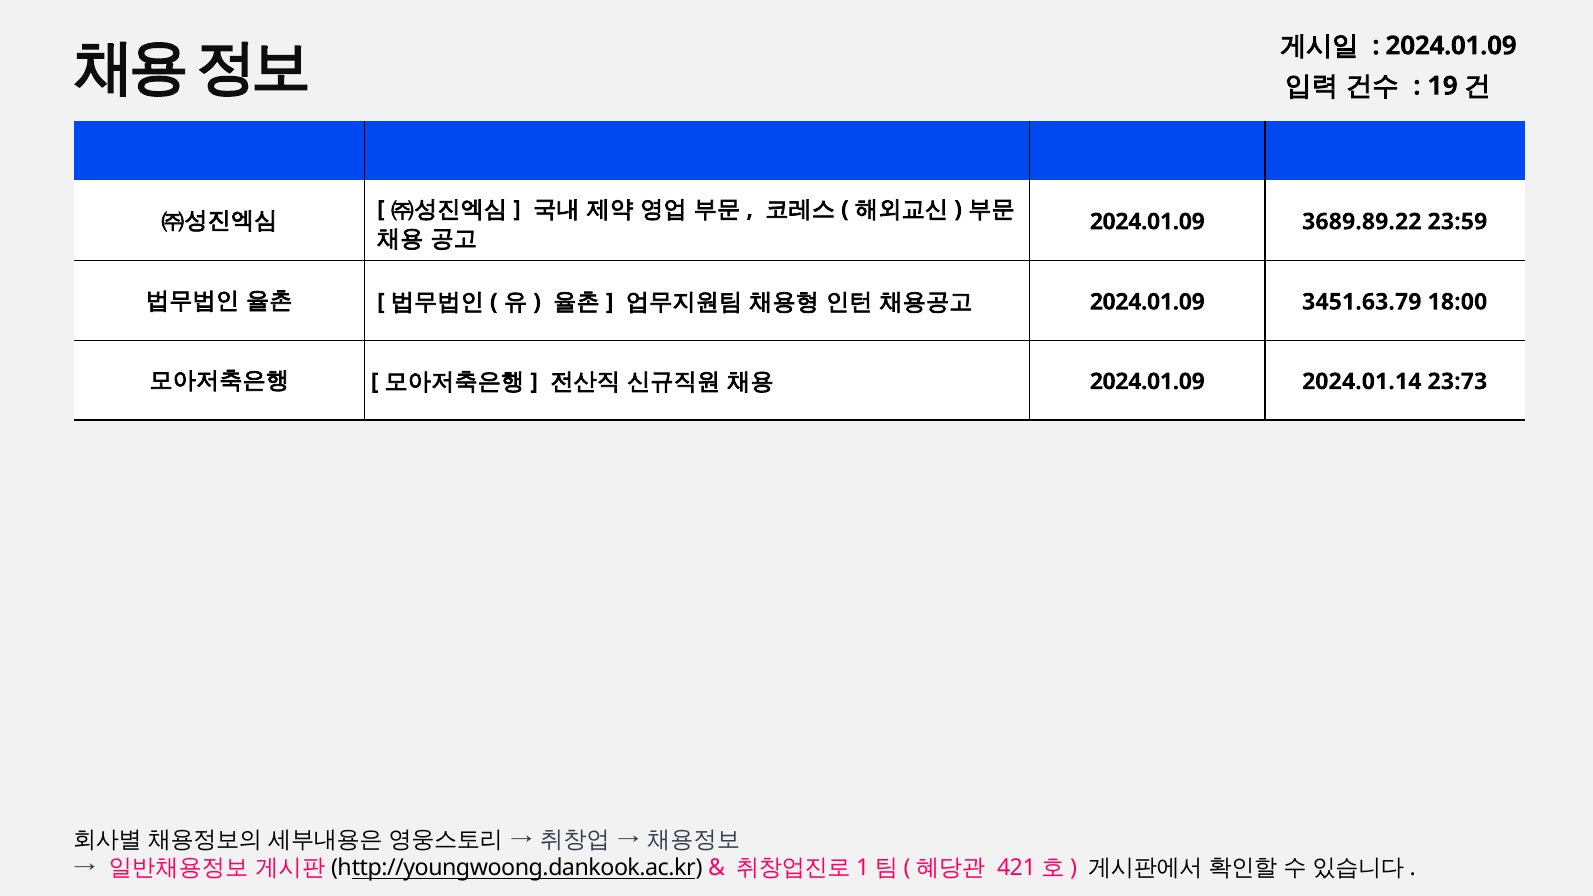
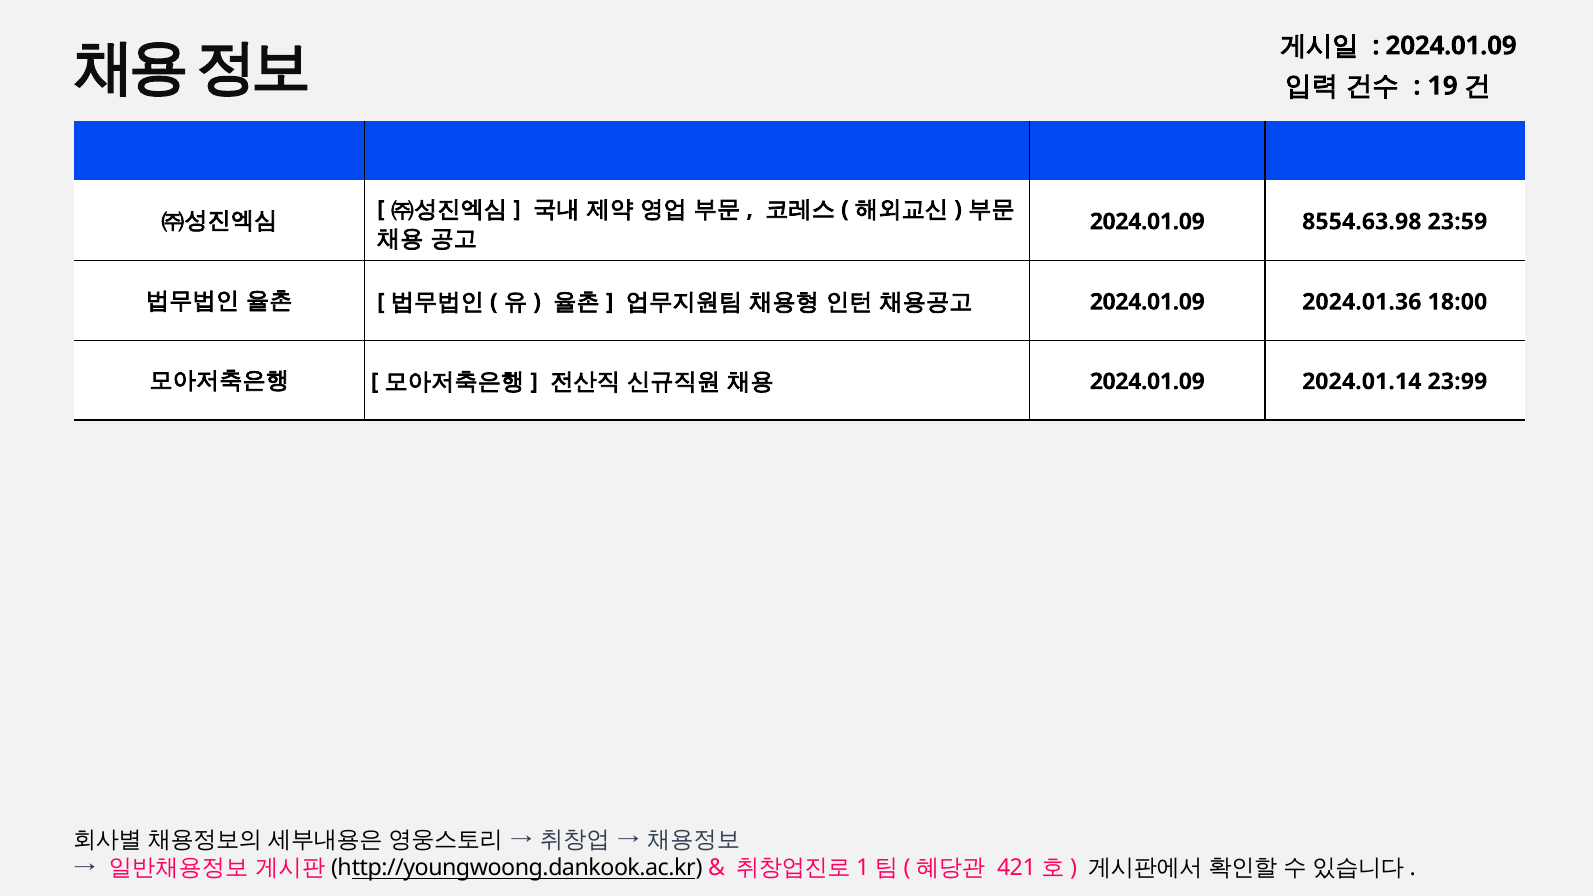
3689.89.22: 3689.89.22 -> 8554.63.98
3451.63.79: 3451.63.79 -> 2024.01.36
23:73: 23:73 -> 23:99
